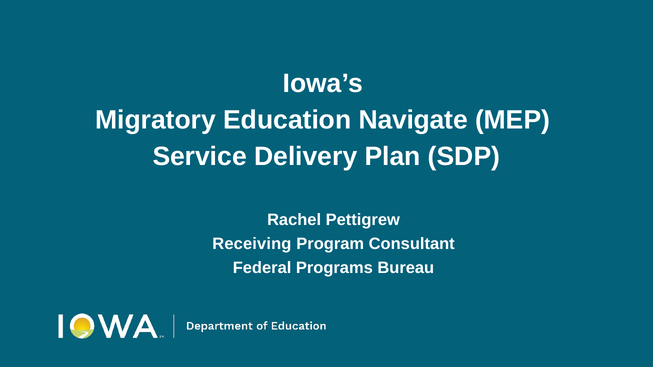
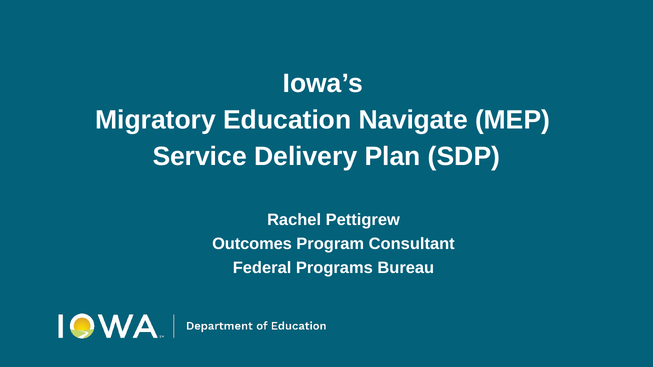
Receiving: Receiving -> Outcomes
